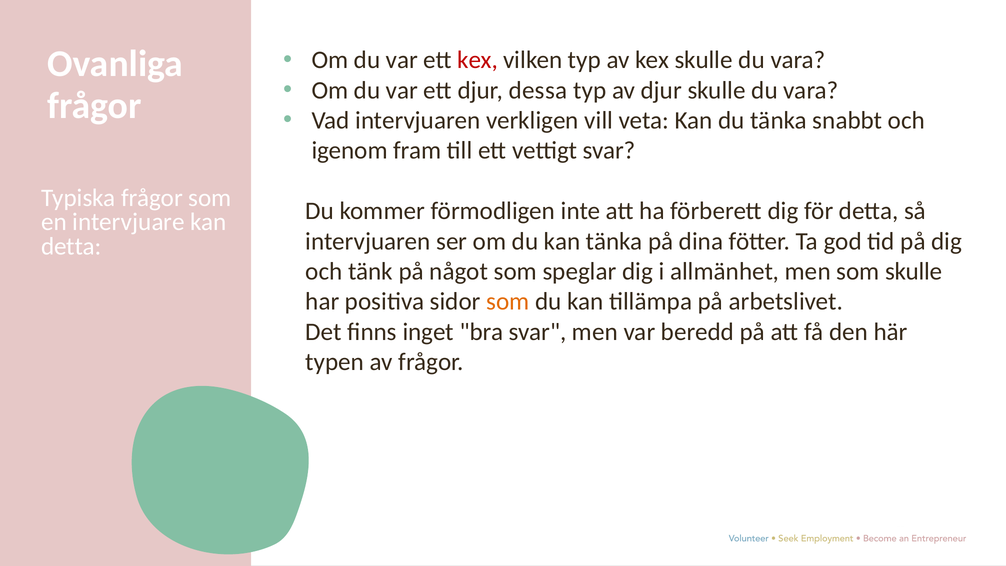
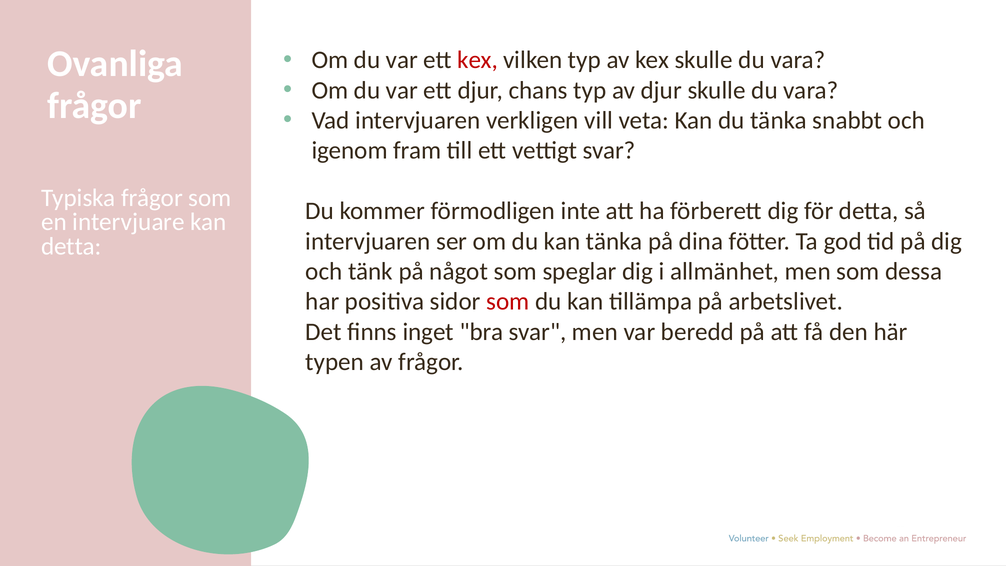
dessa: dessa -> chans
som skulle: skulle -> dessa
som at (508, 302) colour: orange -> red
